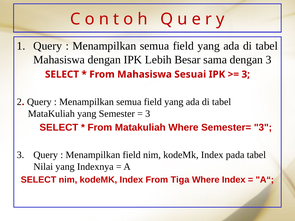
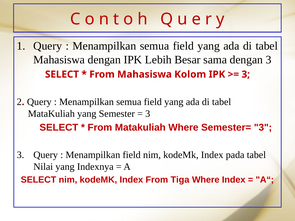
Sesuai: Sesuai -> Kolom
